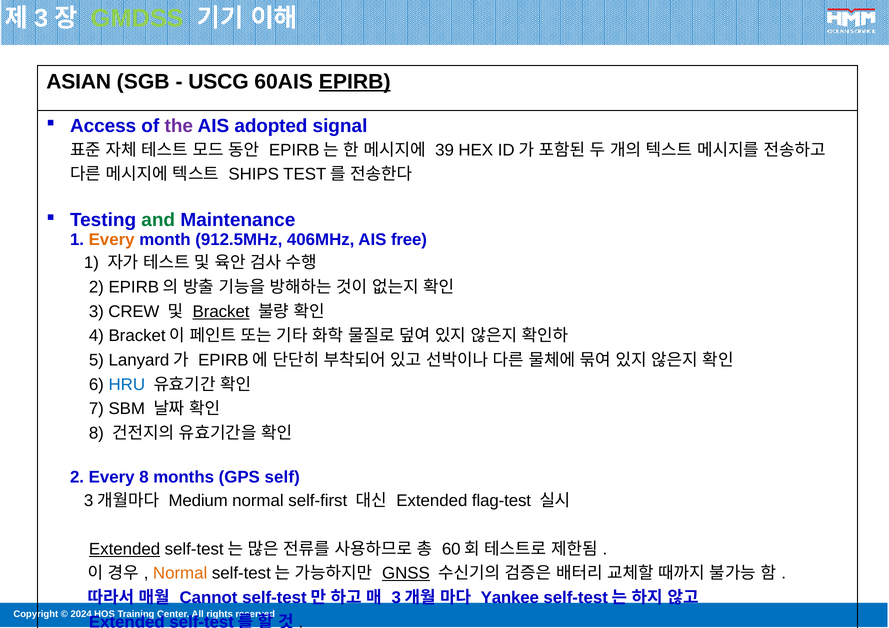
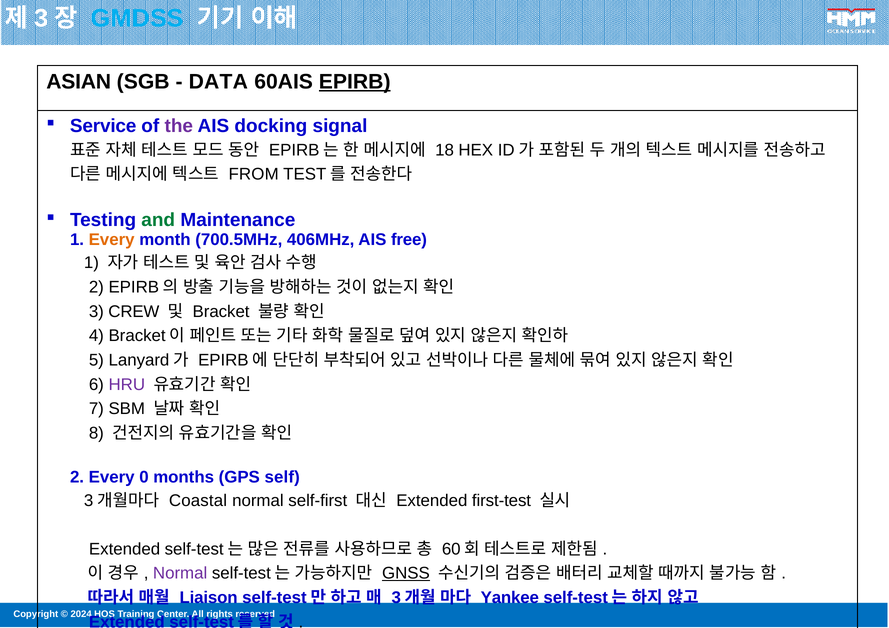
GMDSS colour: light green -> light blue
USCG: USCG -> DATA
Access: Access -> Service
adopted: adopted -> docking
39: 39 -> 18
SHIPS: SHIPS -> FROM
912.5MHz: 912.5MHz -> 700.5MHz
Bracket underline: present -> none
HRU colour: blue -> purple
Every 8: 8 -> 0
Medium: Medium -> Coastal
flag-test: flag-test -> first-test
Extended at (125, 550) underline: present -> none
Normal at (180, 574) colour: orange -> purple
Cannot: Cannot -> Liaison
